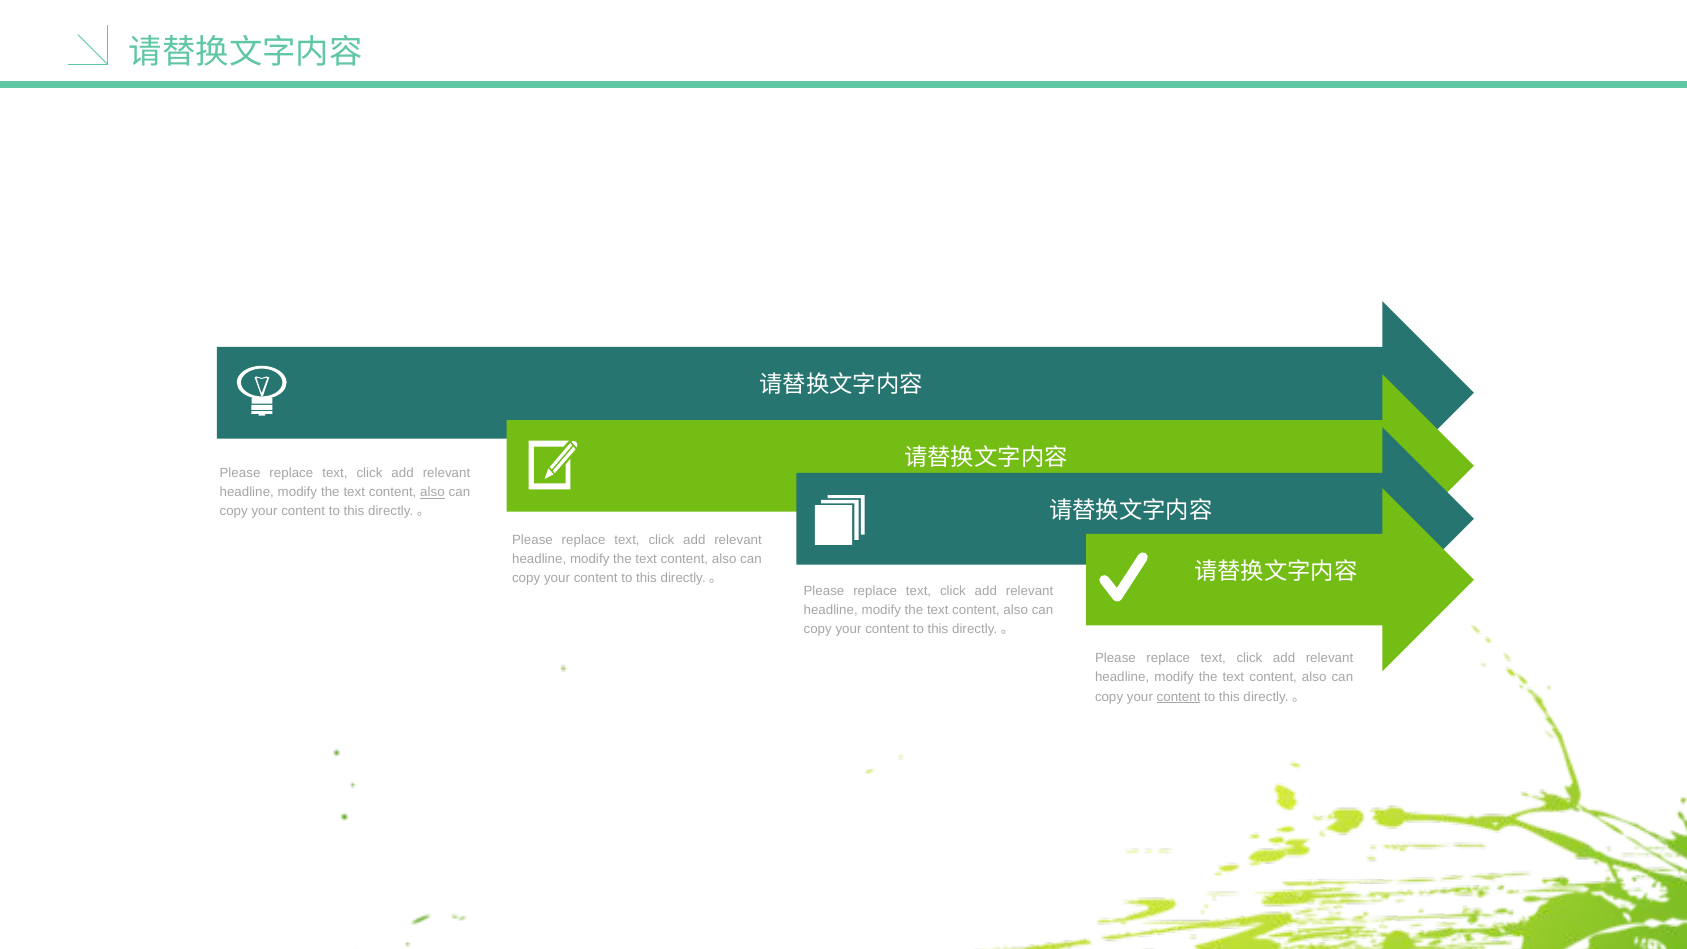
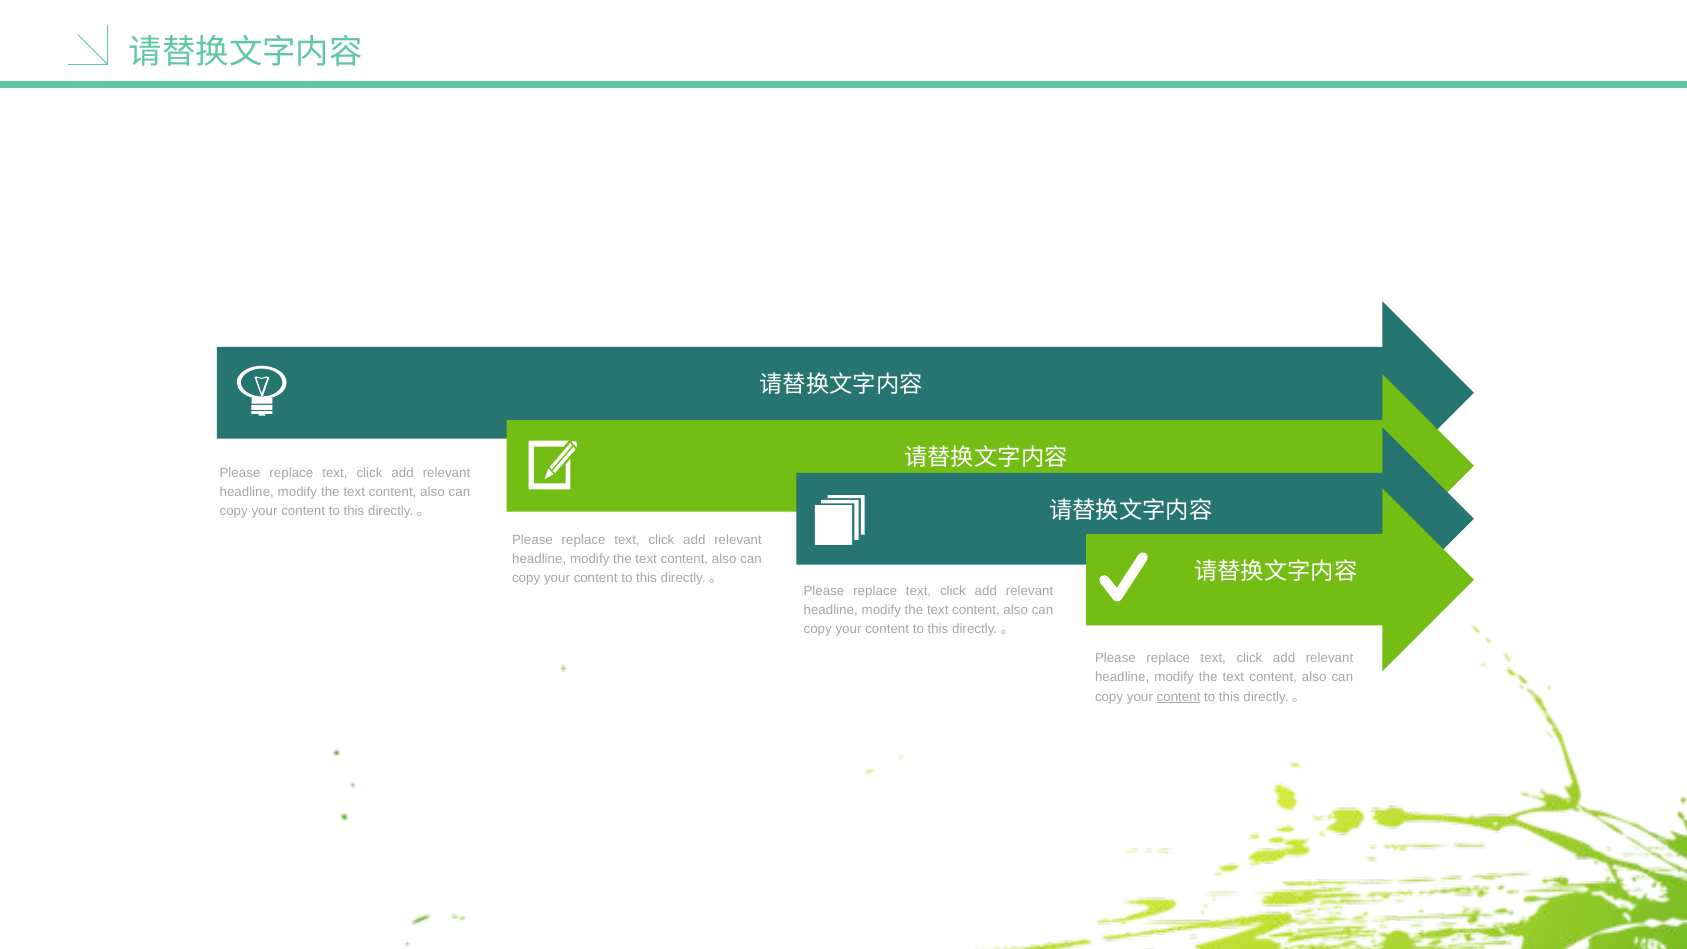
also at (432, 492) underline: present -> none
